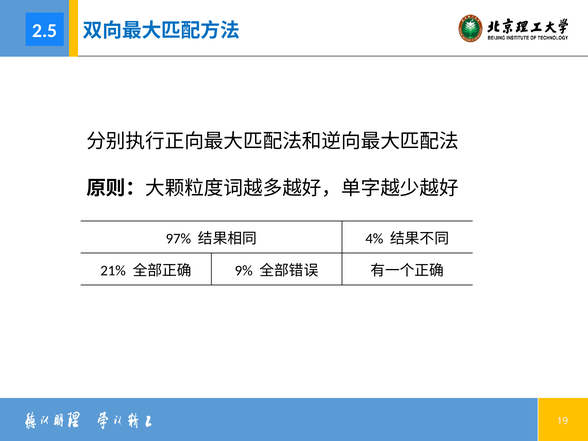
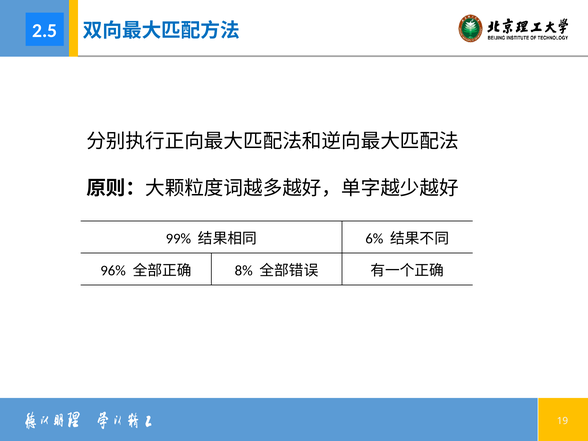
97%: 97% -> 99%
4%: 4% -> 6%
21%: 21% -> 96%
9%: 9% -> 8%
